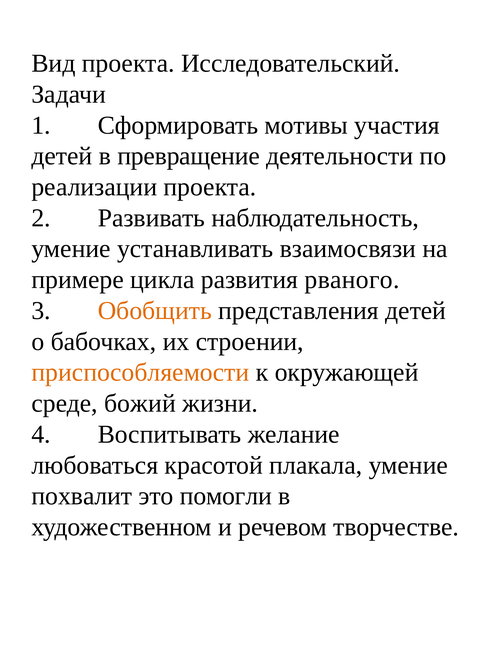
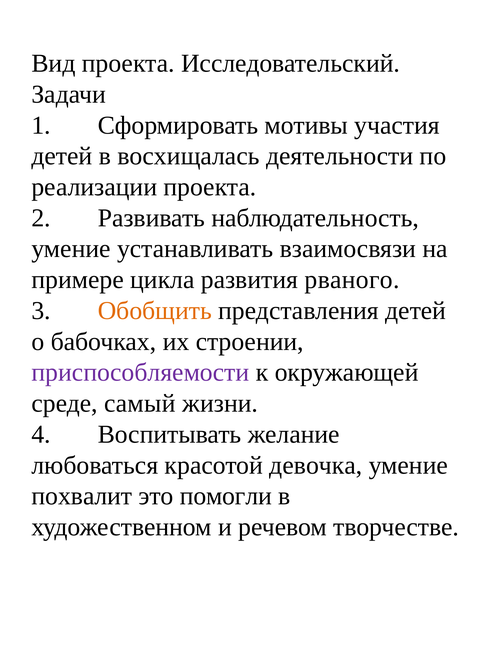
превращение: превращение -> восхищалась
приспособляемости colour: orange -> purple
божий: божий -> самый
плакала: плакала -> девочка
